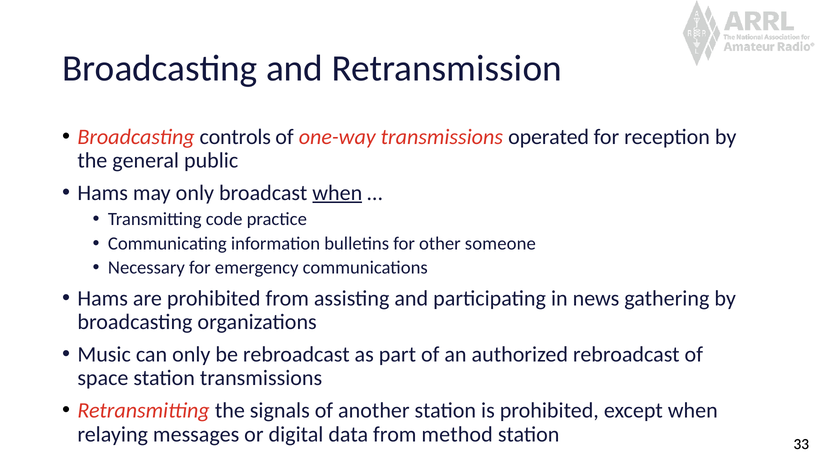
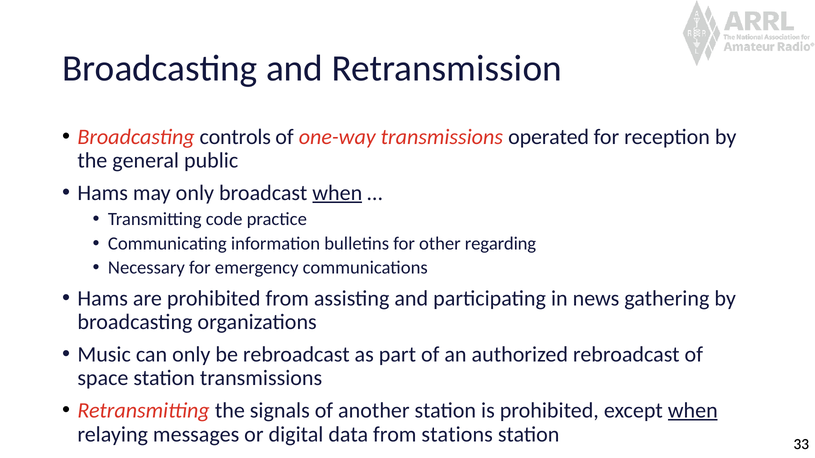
someone: someone -> regarding
when at (693, 411) underline: none -> present
method: method -> stations
